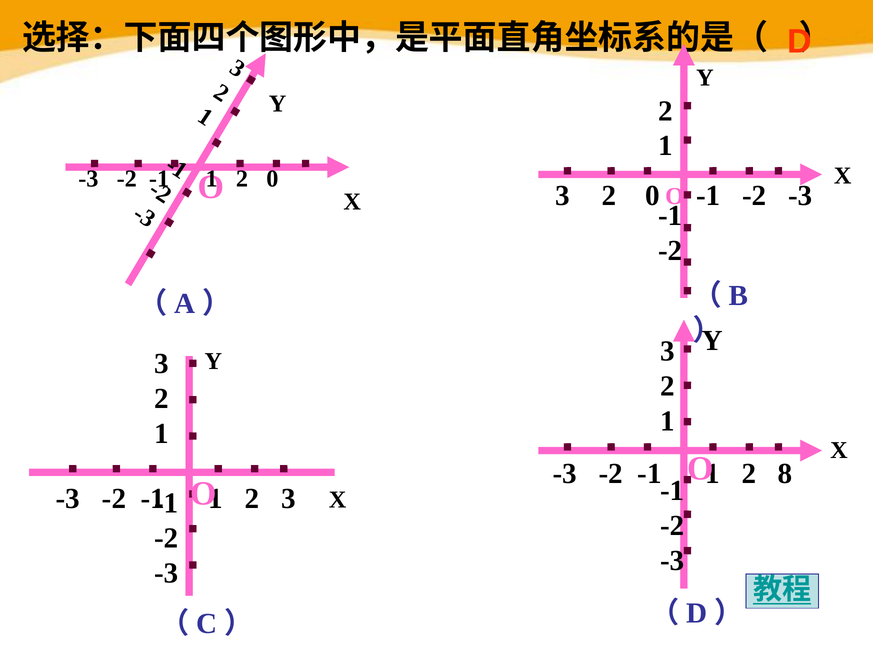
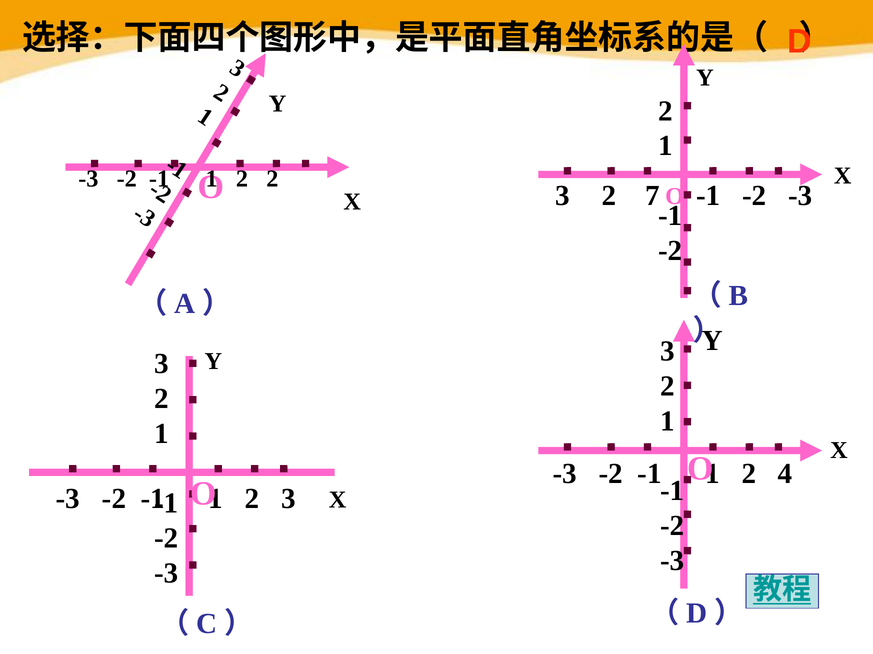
0 at (272, 179): 0 -> 2
3 2 0: 0 -> 7
8: 8 -> 4
